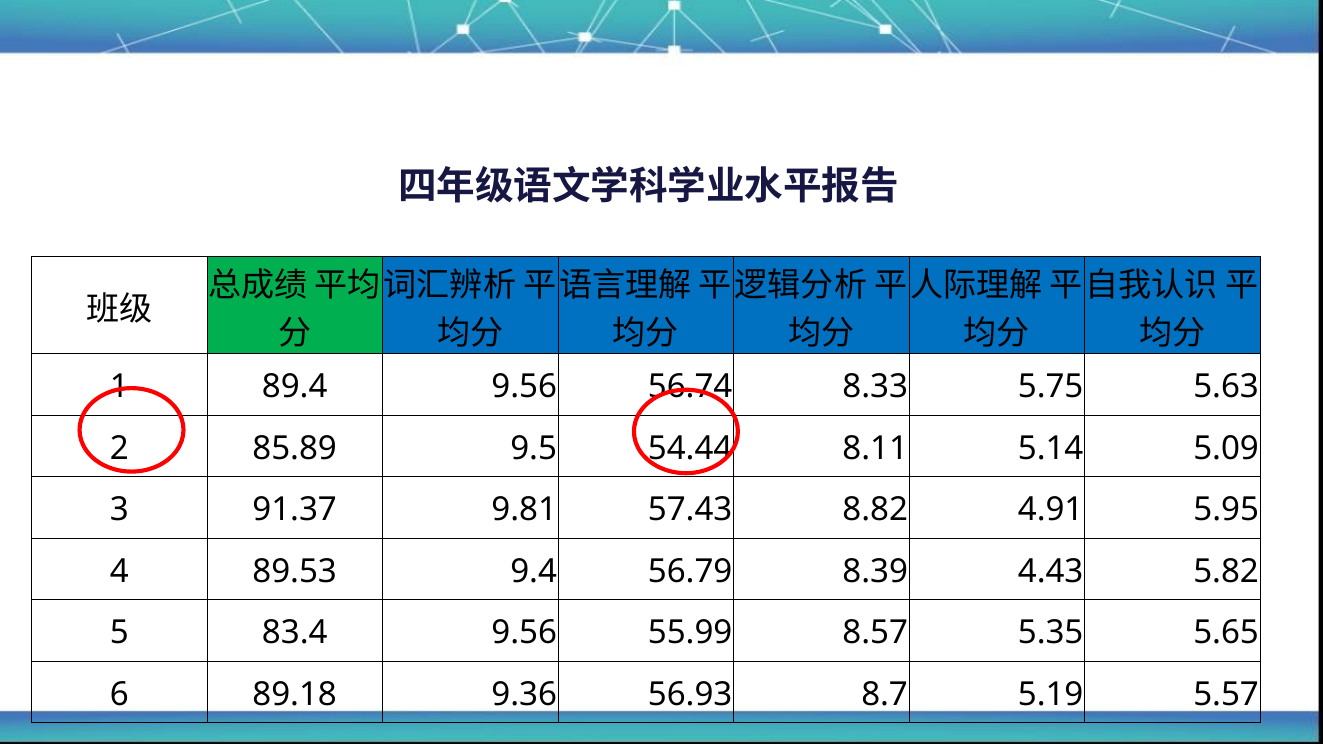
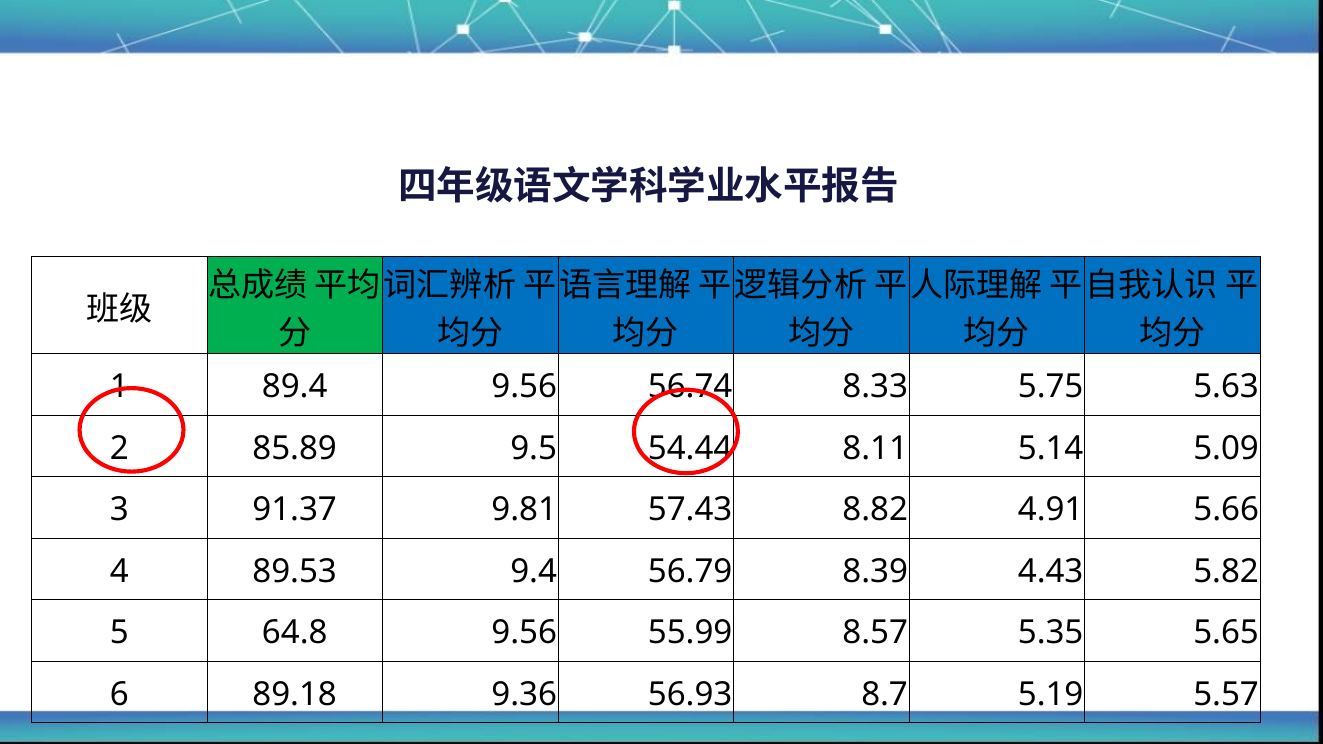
5.95: 5.95 -> 5.66
83.4: 83.4 -> 64.8
